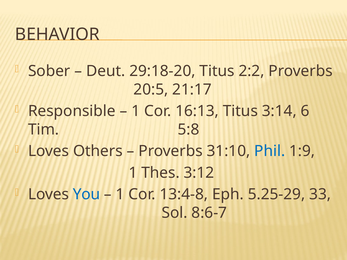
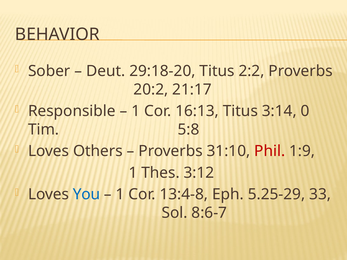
20:5: 20:5 -> 20:2
6: 6 -> 0
Phil colour: blue -> red
